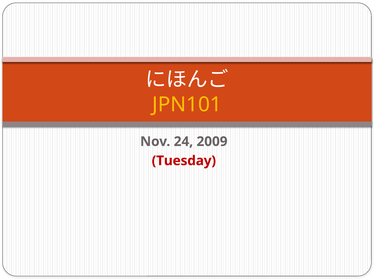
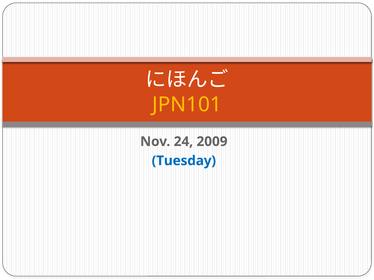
Tuesday colour: red -> blue
